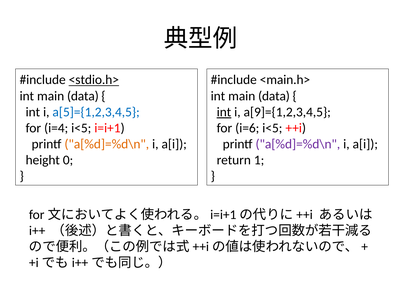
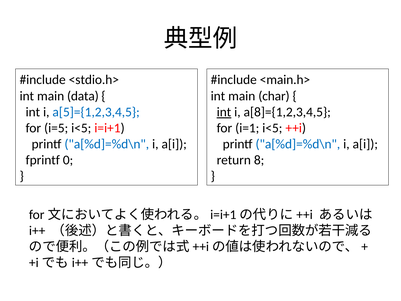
<stdio.h> underline: present -> none
data at (274, 96): data -> char
a[9]={1,2,3,4,5: a[9]={1,2,3,4,5 -> a[8]={1,2,3,4,5
i=4: i=4 -> i=5
i=6: i=6 -> i=1
a[%d]=%d\n at (107, 144) colour: orange -> blue
a[%d]=%d\n at (298, 144) colour: purple -> blue
height: height -> fprintf
1: 1 -> 8
